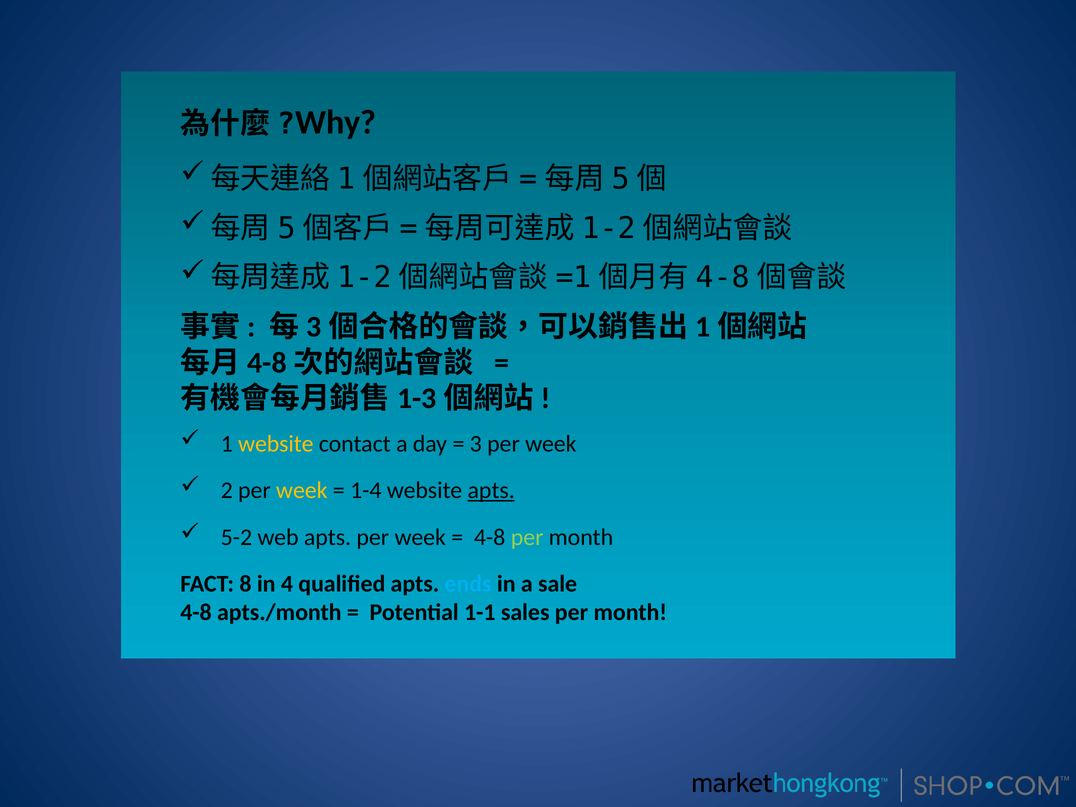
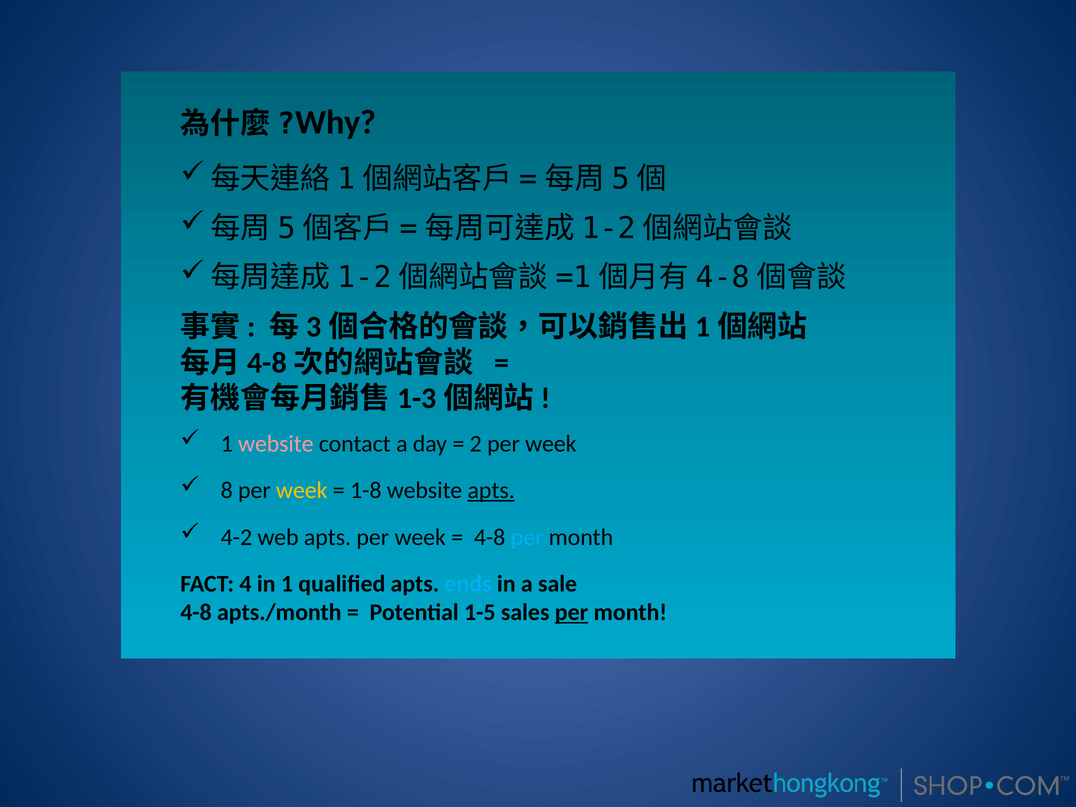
website at (276, 444) colour: yellow -> pink
3: 3 -> 2
2: 2 -> 8
1-4: 1-4 -> 1-8
5-2: 5-2 -> 4-2
per at (527, 537) colour: light green -> light blue
8: 8 -> 4
in 4: 4 -> 1
1-1: 1-1 -> 1-5
per at (572, 612) underline: none -> present
